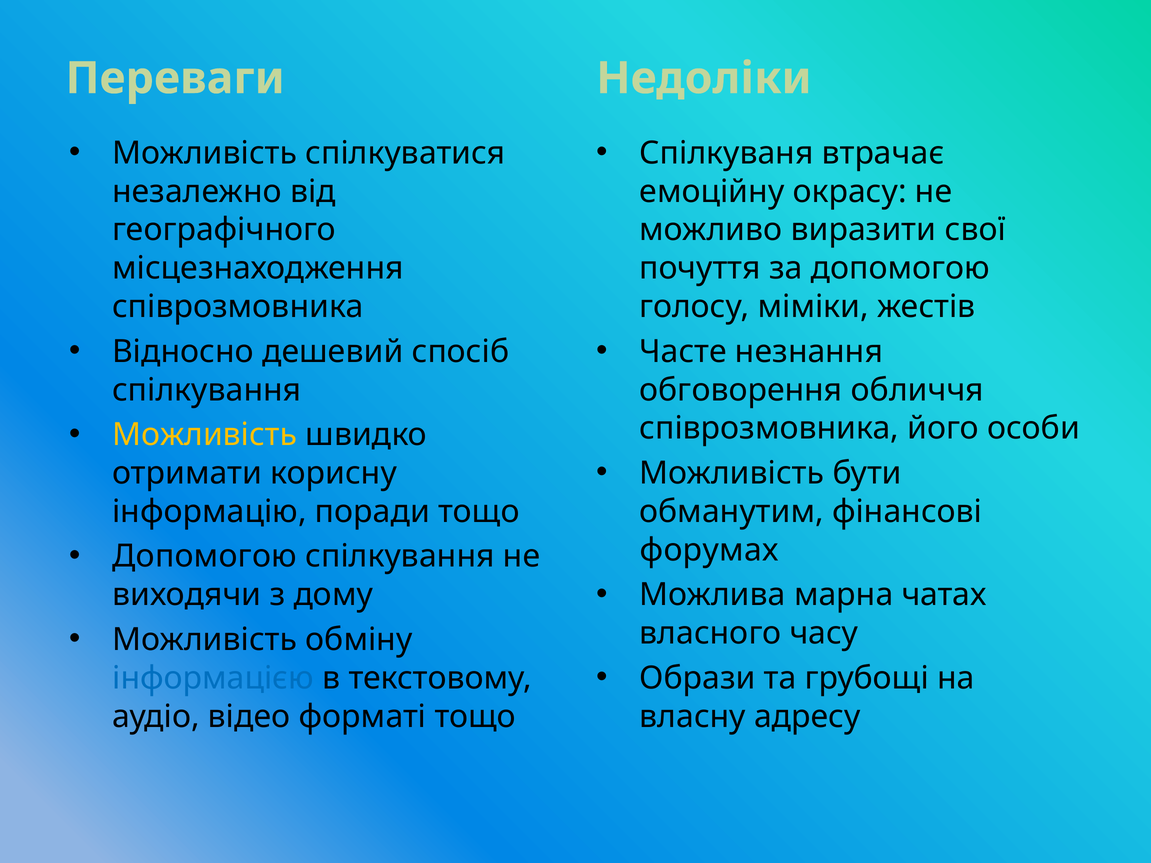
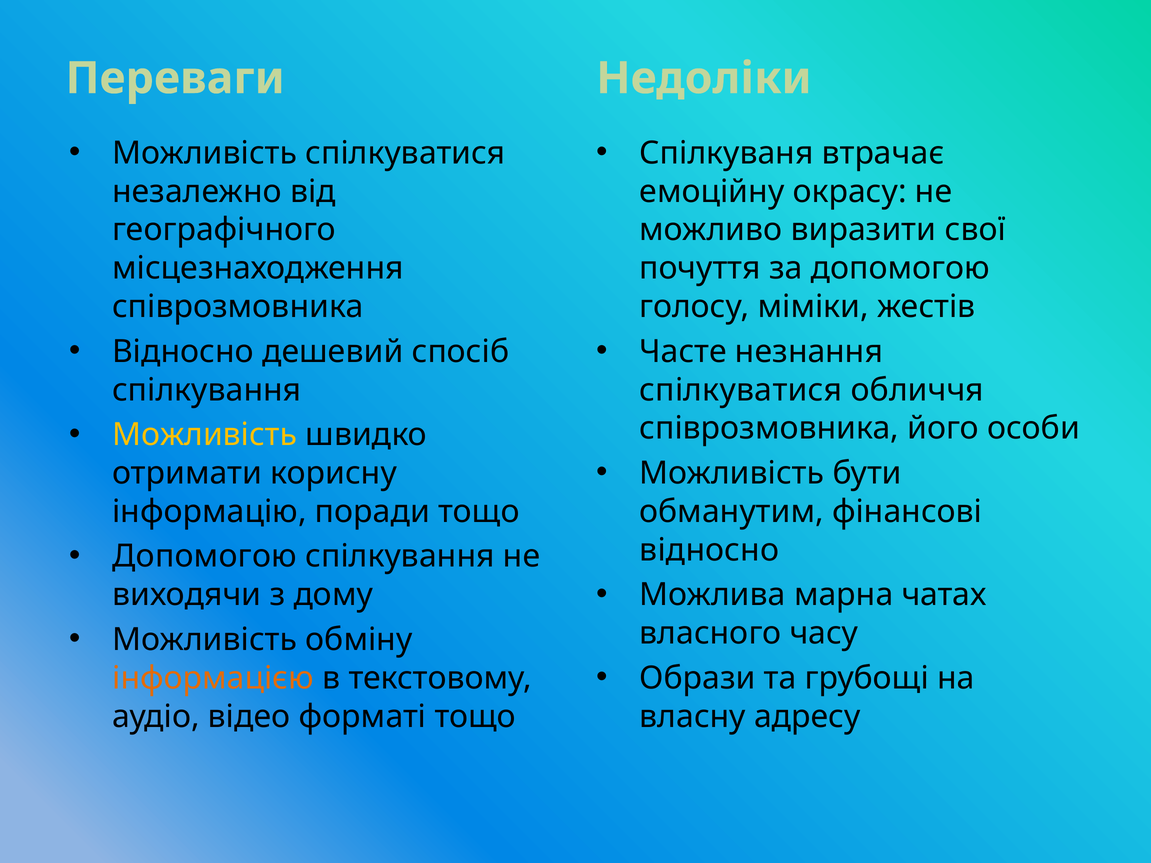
обговорення at (741, 390): обговорення -> спілкуватися
форумах at (709, 550): форумах -> відносно
інформацією colour: blue -> orange
